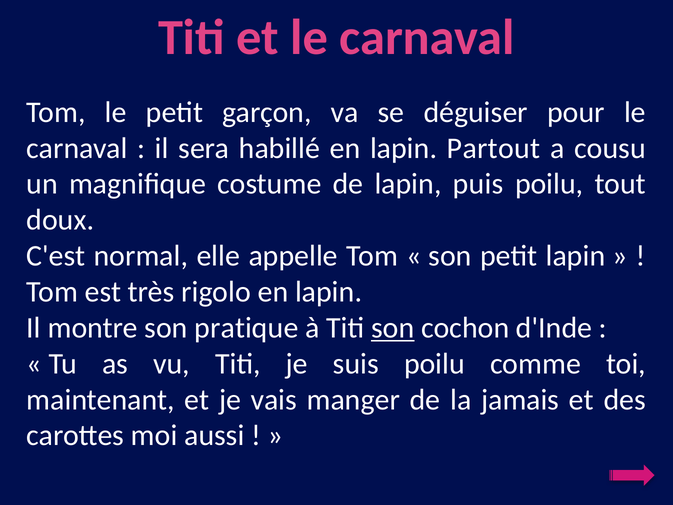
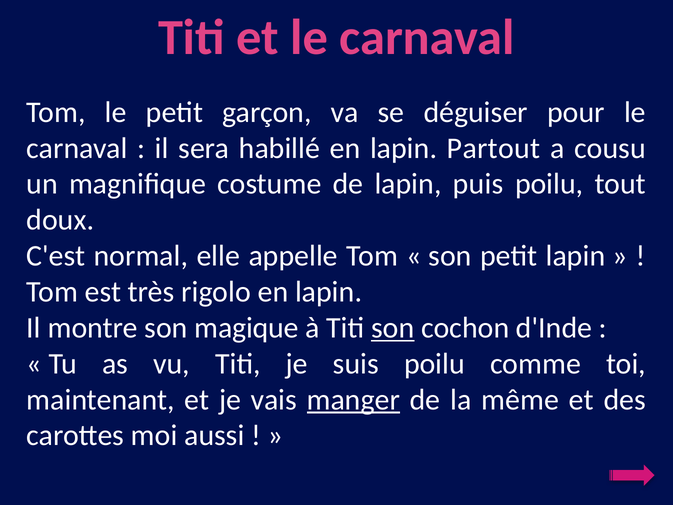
pratique: pratique -> magique
manger underline: none -> present
jamais: jamais -> même
